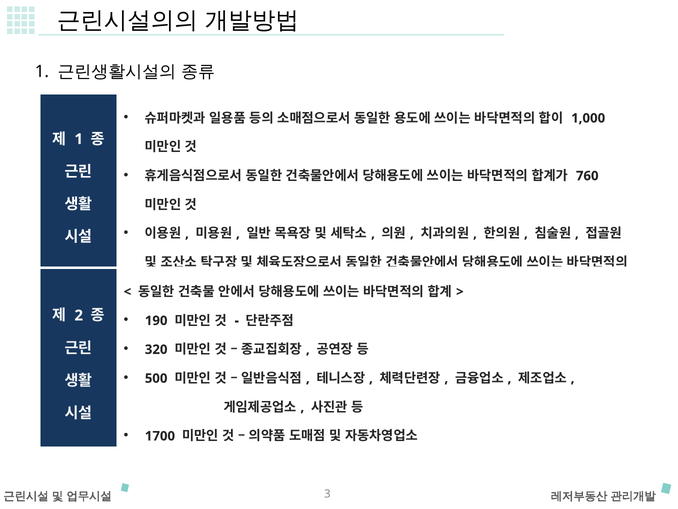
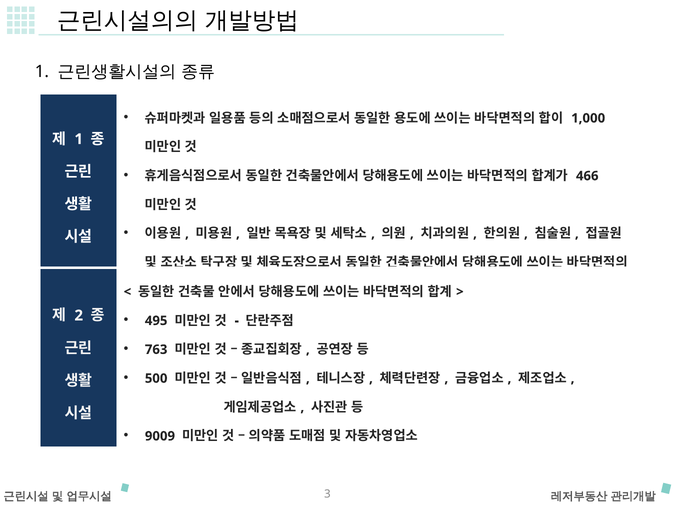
760: 760 -> 466
190: 190 -> 495
320: 320 -> 763
1700: 1700 -> 9009
